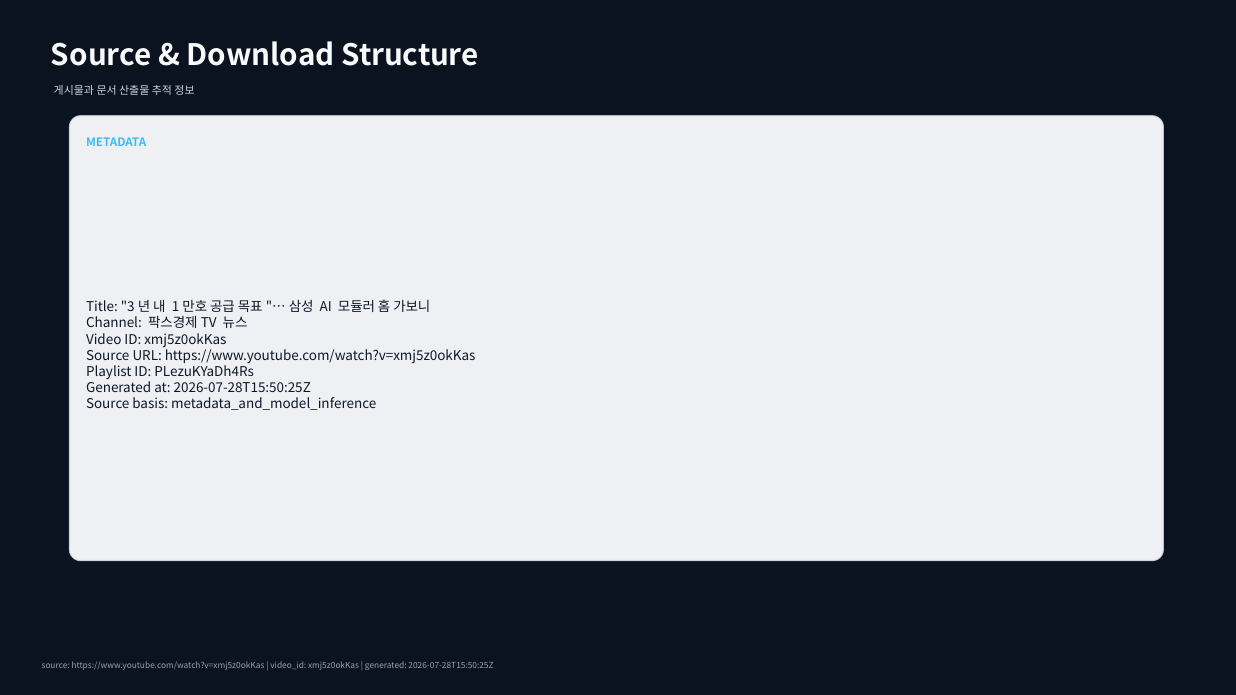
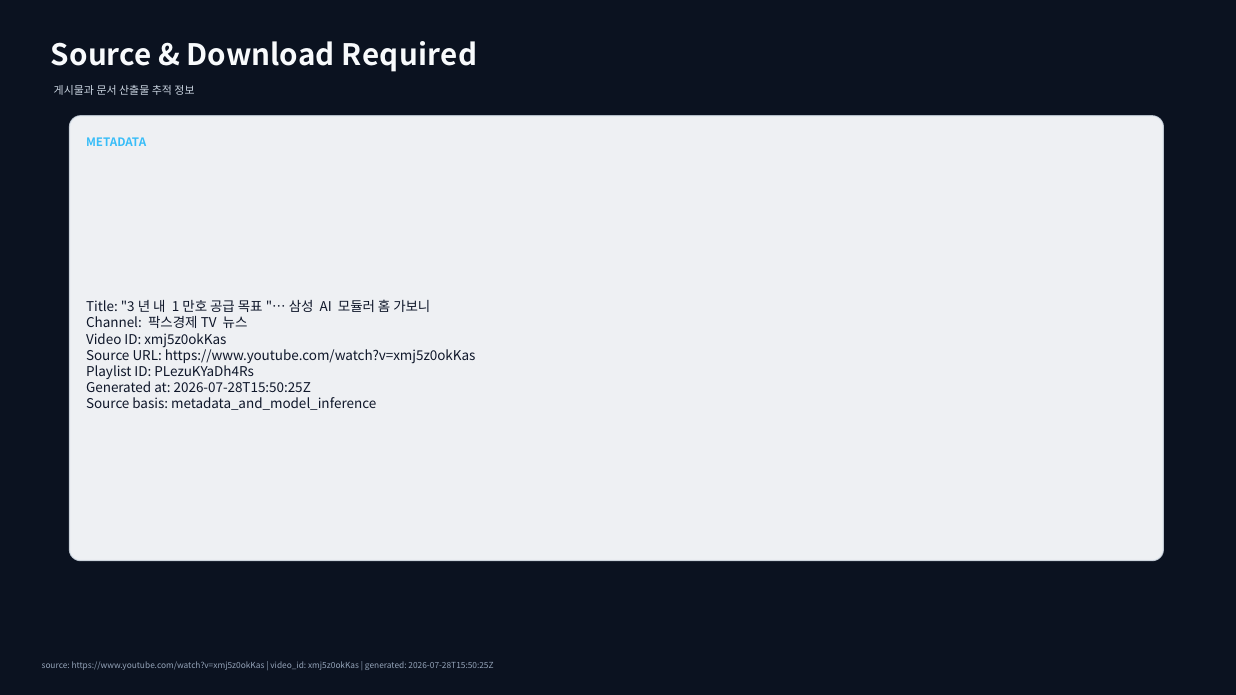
Structure: Structure -> Required
